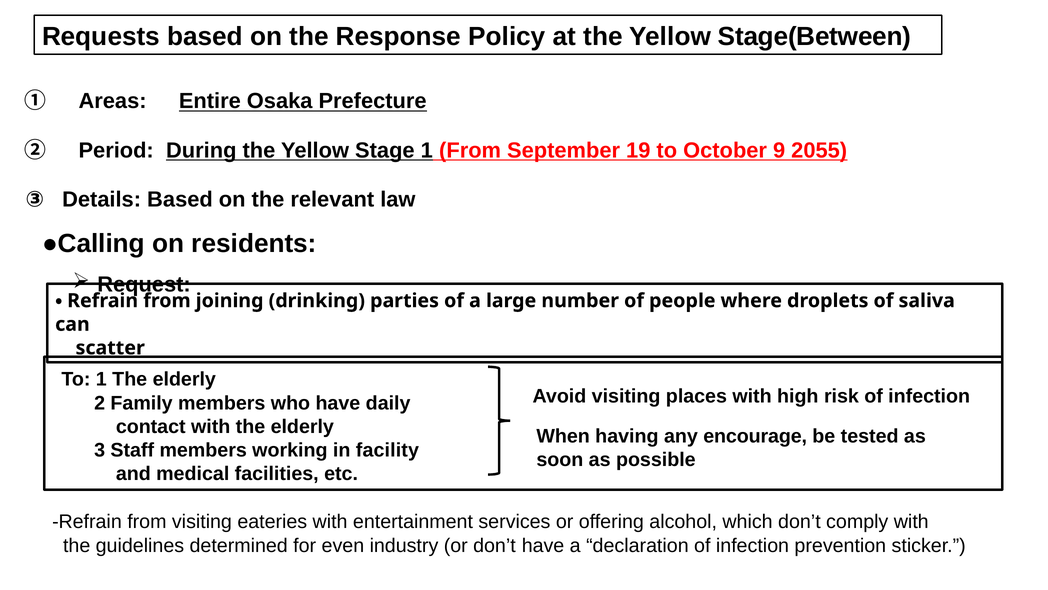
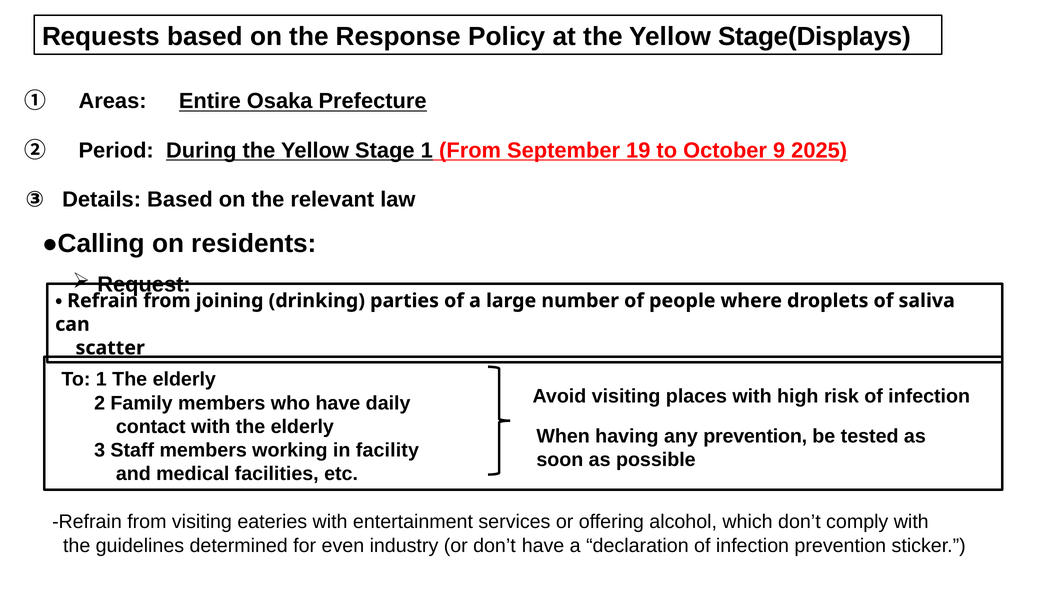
Stage(Between: Stage(Between -> Stage(Displays
2055: 2055 -> 2025
any encourage: encourage -> prevention
